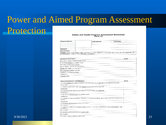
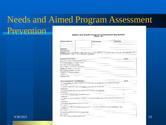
Power: Power -> Needs
Protection: Protection -> Prevention
